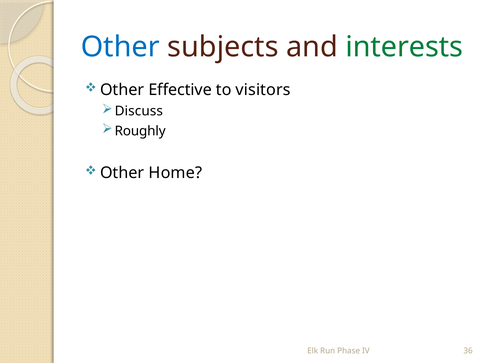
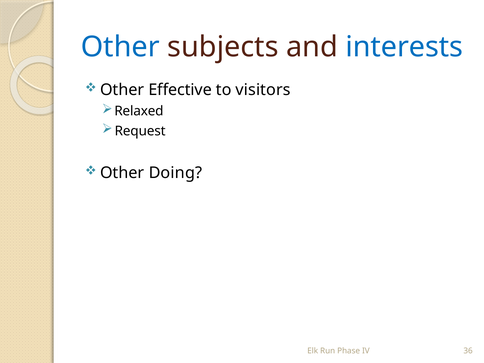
interests colour: green -> blue
Discuss: Discuss -> Relaxed
Roughly: Roughly -> Request
Home: Home -> Doing
